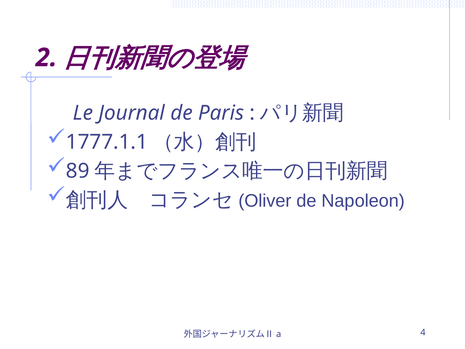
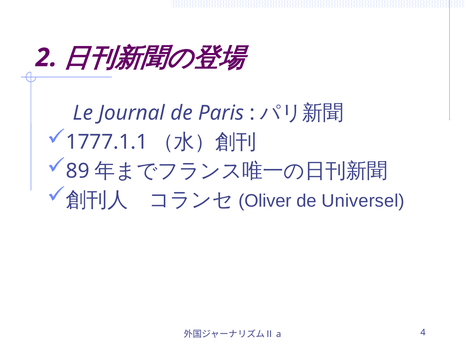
Napoleon: Napoleon -> Universel
